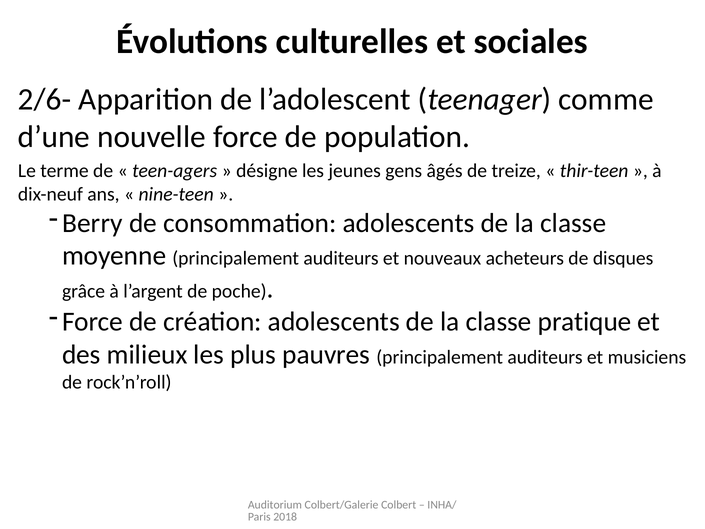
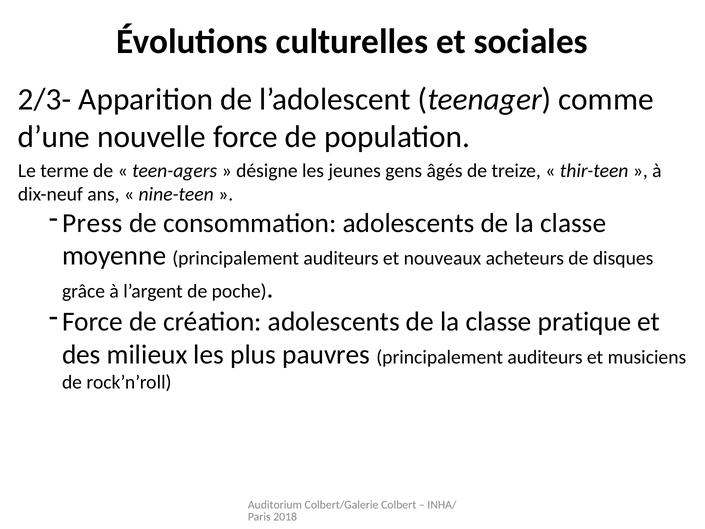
2/6-: 2/6- -> 2/3-
Berry: Berry -> Press
